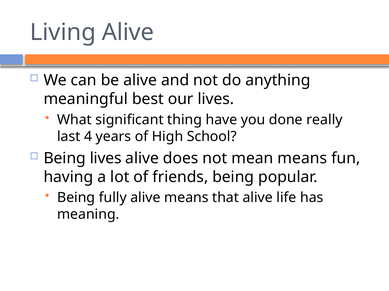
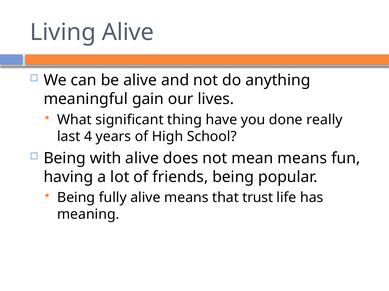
best: best -> gain
Being lives: lives -> with
that alive: alive -> trust
